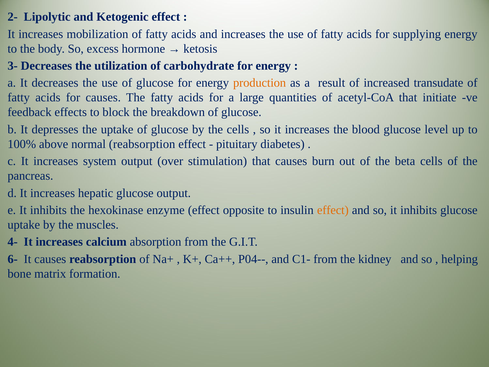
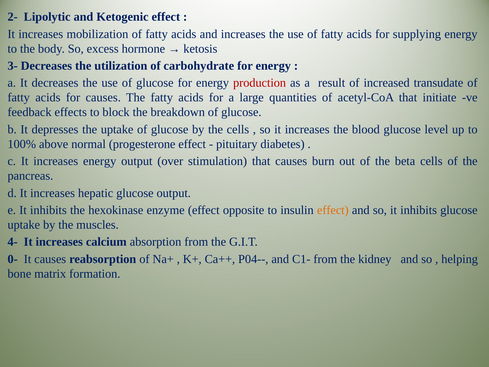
production colour: orange -> red
normal reabsorption: reabsorption -> progesterone
increases system: system -> energy
6-: 6- -> 0-
